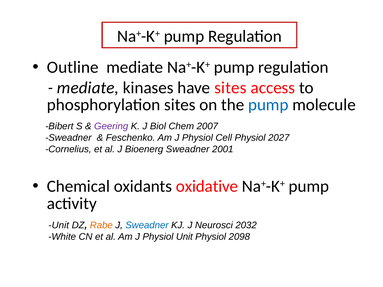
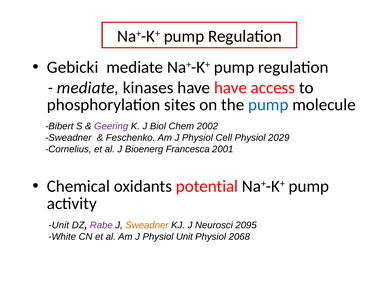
Outline: Outline -> Gebicki
have sites: sites -> have
2007: 2007 -> 2002
2027: 2027 -> 2029
Bioenerg Sweadner: Sweadner -> Francesca
oxidative: oxidative -> potential
Rabe colour: orange -> purple
Sweadner at (147, 225) colour: blue -> orange
2032: 2032 -> 2095
2098: 2098 -> 2068
